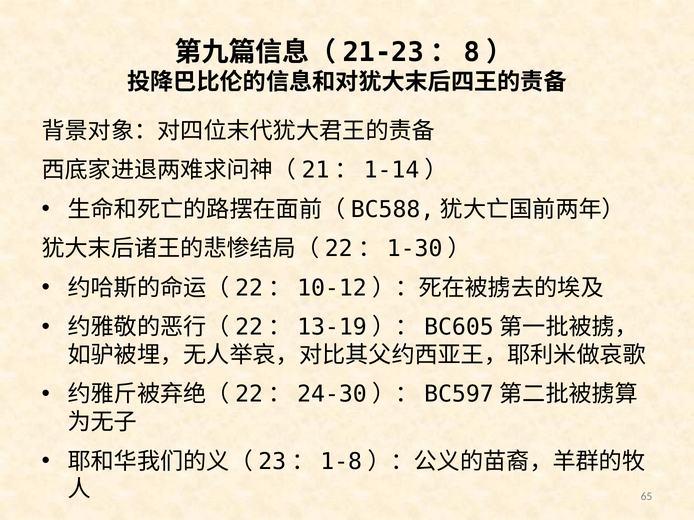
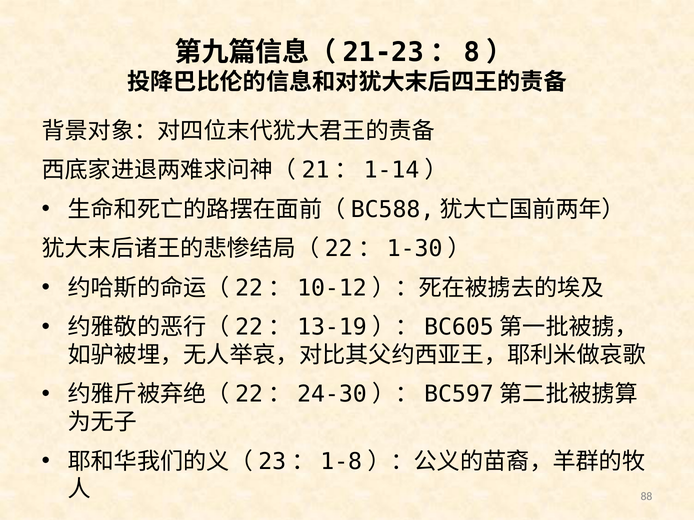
65: 65 -> 88
